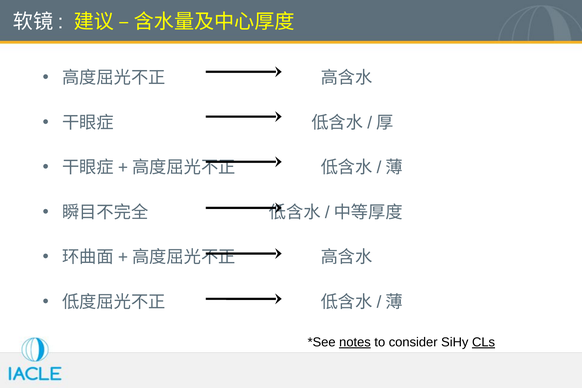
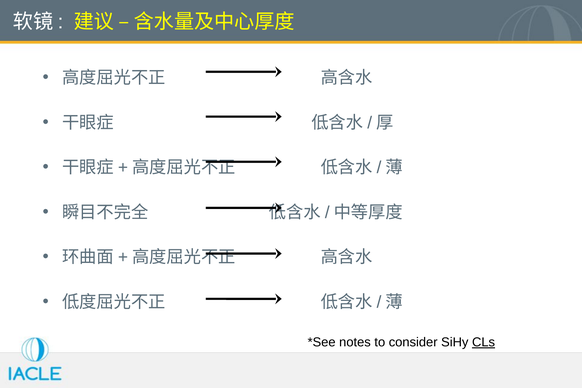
notes underline: present -> none
